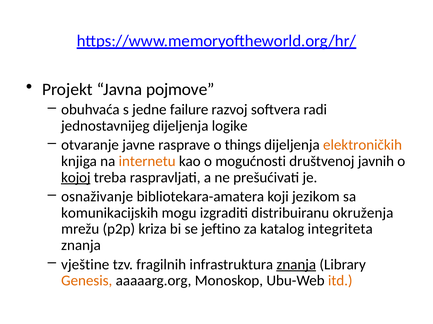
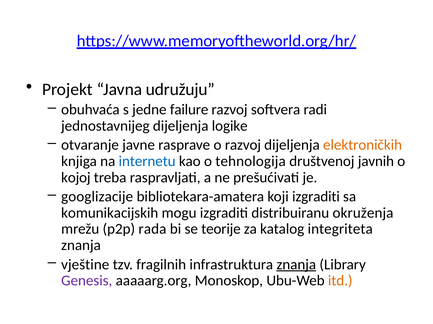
pojmove: pojmove -> udružuju
o things: things -> razvoj
internetu colour: orange -> blue
mogućnosti: mogućnosti -> tehnologija
kojoj underline: present -> none
osnaživanje: osnaživanje -> googlizacije
koji jezikom: jezikom -> izgraditi
kriza: kriza -> rada
jeftino: jeftino -> teorije
Genesis colour: orange -> purple
